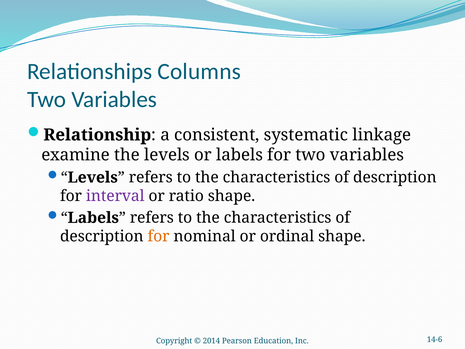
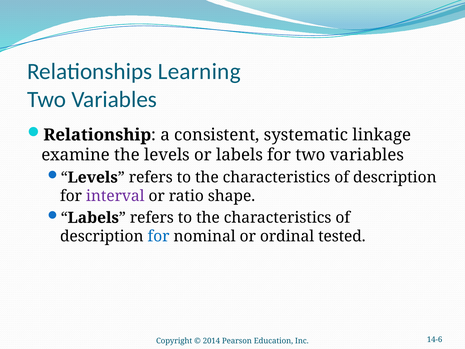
Columns: Columns -> Learning
for at (159, 236) colour: orange -> blue
ordinal shape: shape -> tested
